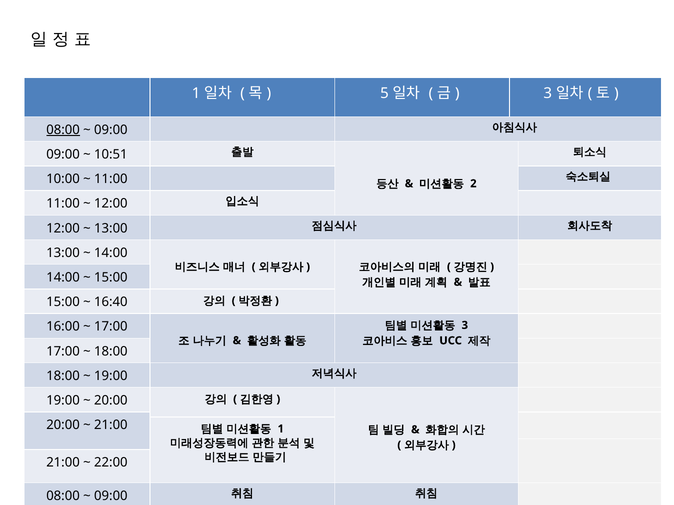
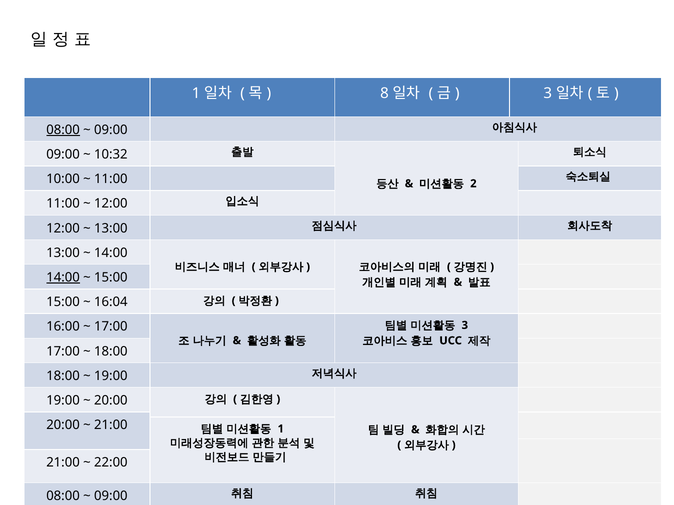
5: 5 -> 8
10:51: 10:51 -> 10:32
14:00 at (63, 278) underline: none -> present
16:40: 16:40 -> 16:04
